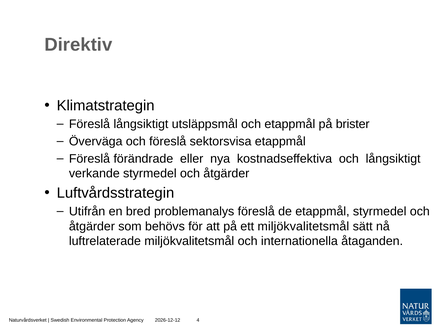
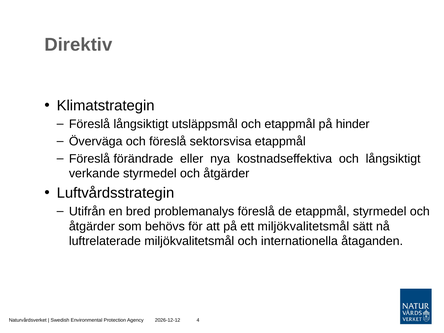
brister: brister -> hinder
